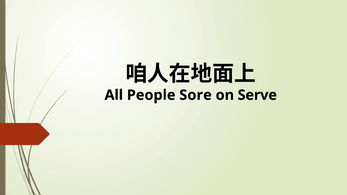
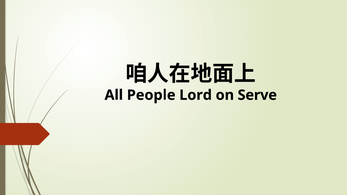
Sore: Sore -> Lord
